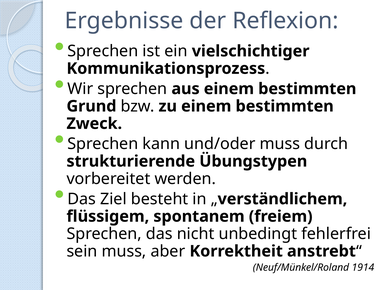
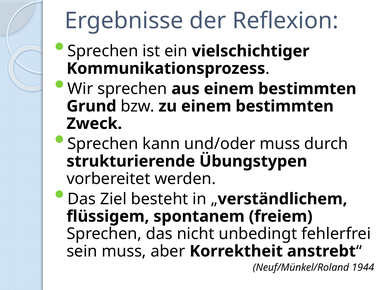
1914: 1914 -> 1944
